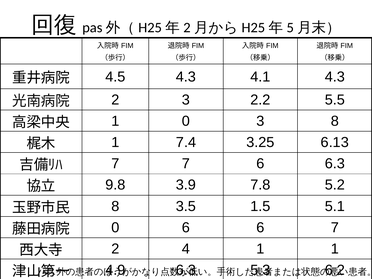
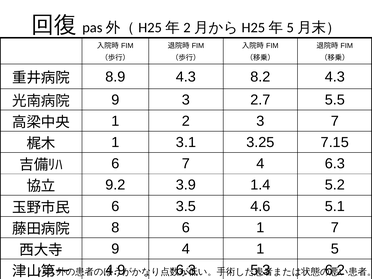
4.5: 4.5 -> 8.9
4.1: 4.1 -> 8.2
2 at (115, 100): 2 -> 9
2.2: 2.2 -> 2.7
1 0: 0 -> 2
3 8: 8 -> 7
7.4: 7.4 -> 3.1
6.13: 6.13 -> 7.15
7 at (115, 164): 7 -> 6
7 6: 6 -> 4
9.8: 9.8 -> 9.2
7.8: 7.8 -> 1.4
8 at (115, 206): 8 -> 6
1.5: 1.5 -> 4.6
0 at (115, 228): 0 -> 8
6 6: 6 -> 1
2 at (115, 249): 2 -> 9
1 1: 1 -> 5
